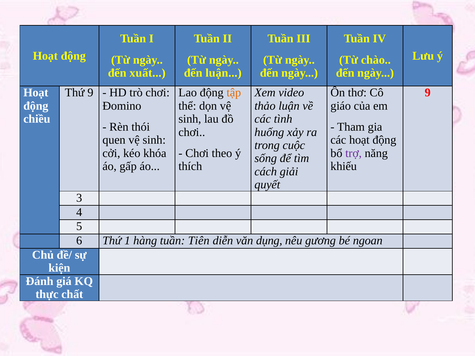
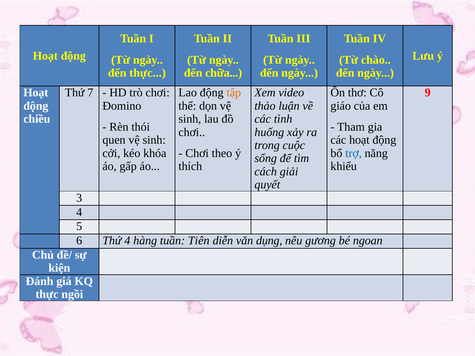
đến xuất: xuất -> thực
đến luận: luận -> chữa
Thứ 9: 9 -> 7
trợ colour: purple -> blue
Thứ 1: 1 -> 4
chất: chất -> ngồi
